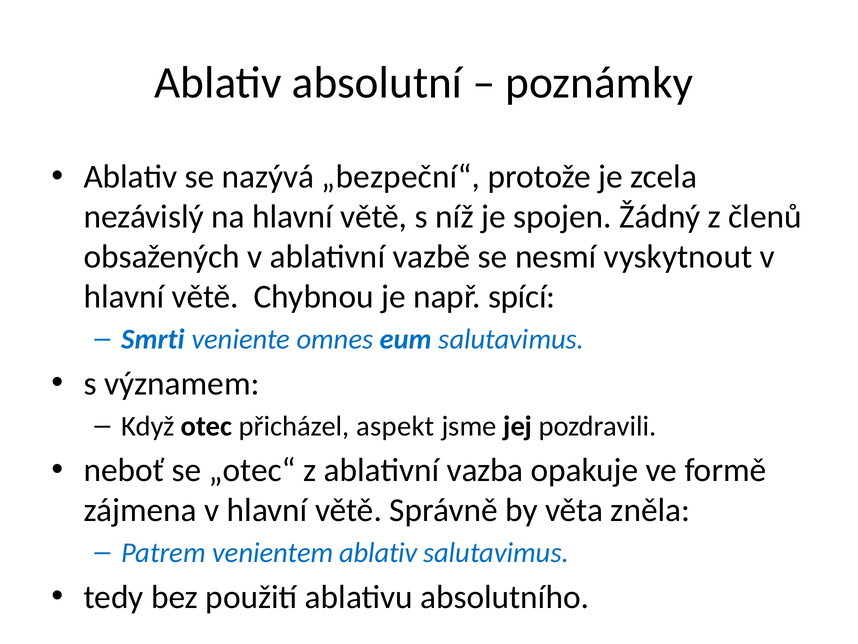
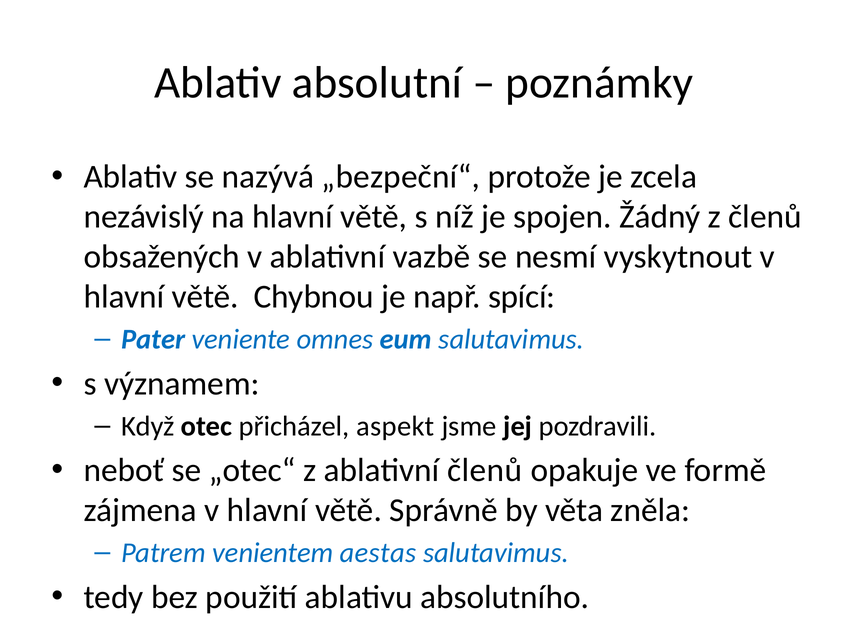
Smrti: Smrti -> Pater
ablativní vazba: vazba -> členů
venientem ablativ: ablativ -> aestas
